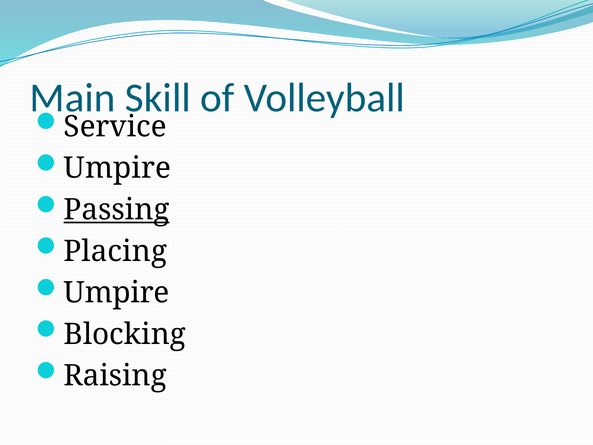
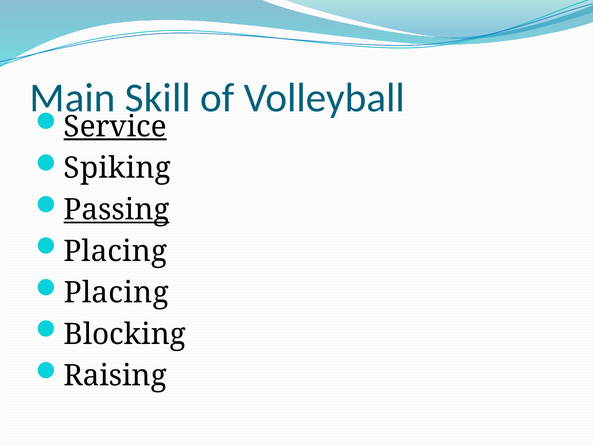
Service underline: none -> present
Umpire at (117, 168): Umpire -> Spiking
Umpire at (117, 293): Umpire -> Placing
